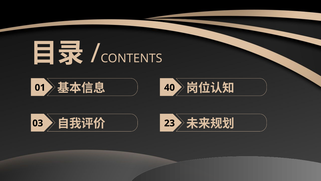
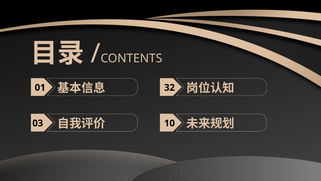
40: 40 -> 32
23: 23 -> 10
